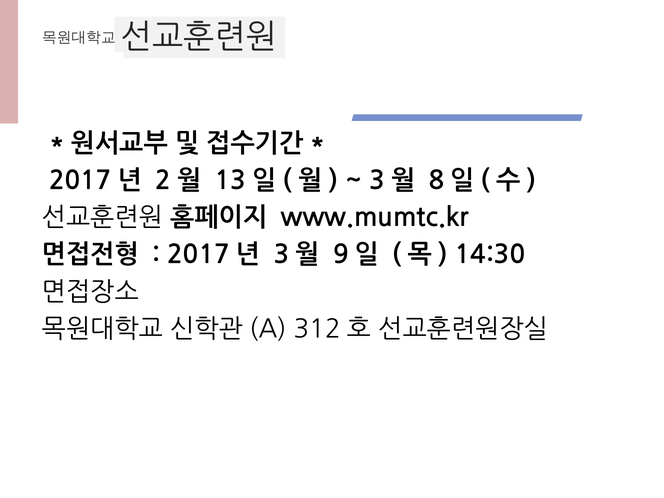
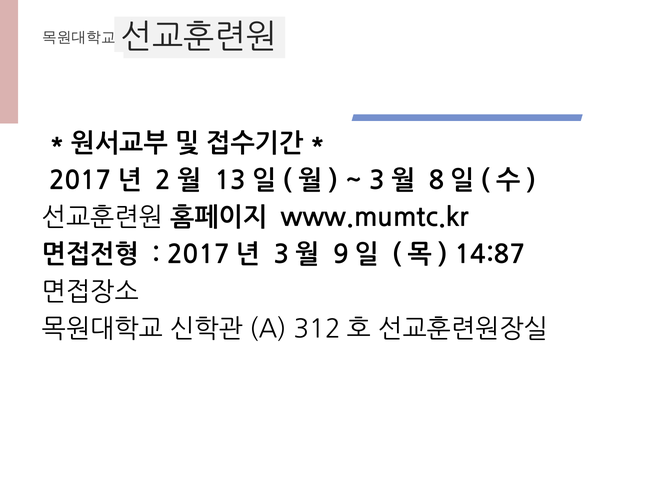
14:30: 14:30 -> 14:87
